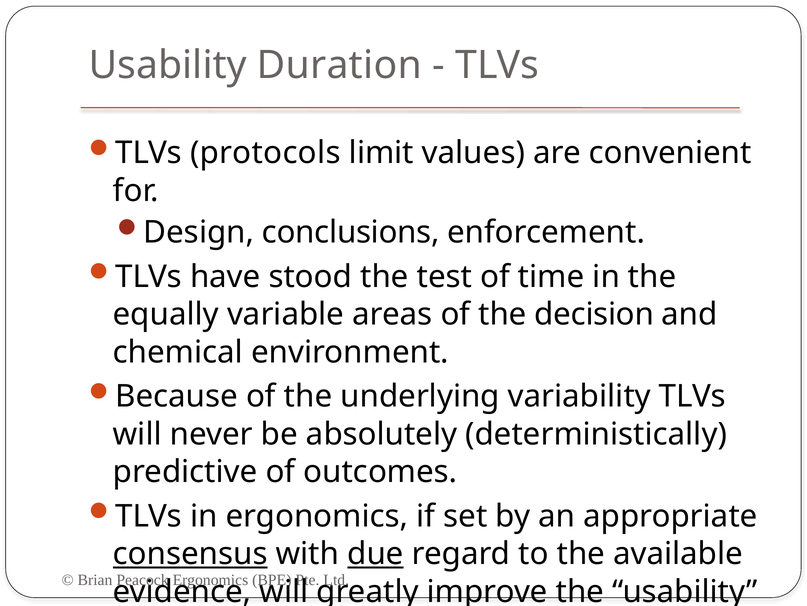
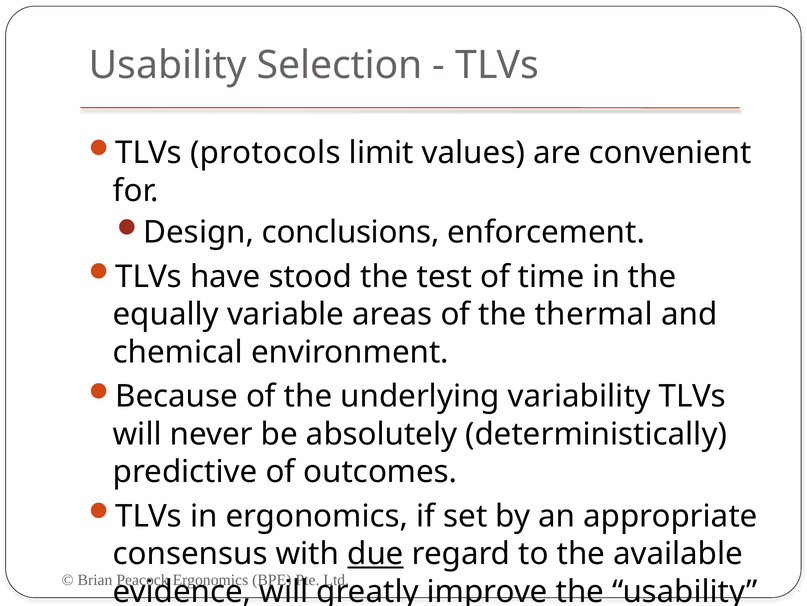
Duration: Duration -> Selection
decision: decision -> thermal
consensus underline: present -> none
